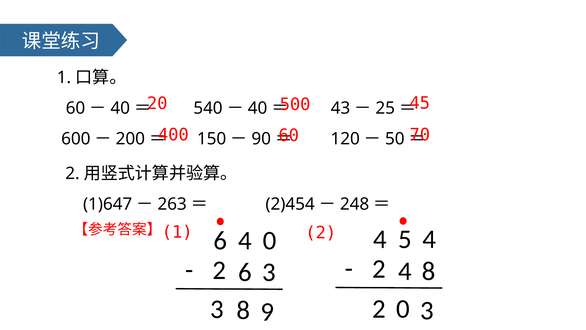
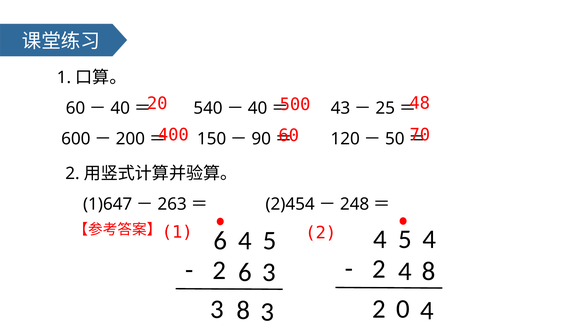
45: 45 -> 48
4 0: 0 -> 5
0 3: 3 -> 4
8 9: 9 -> 3
